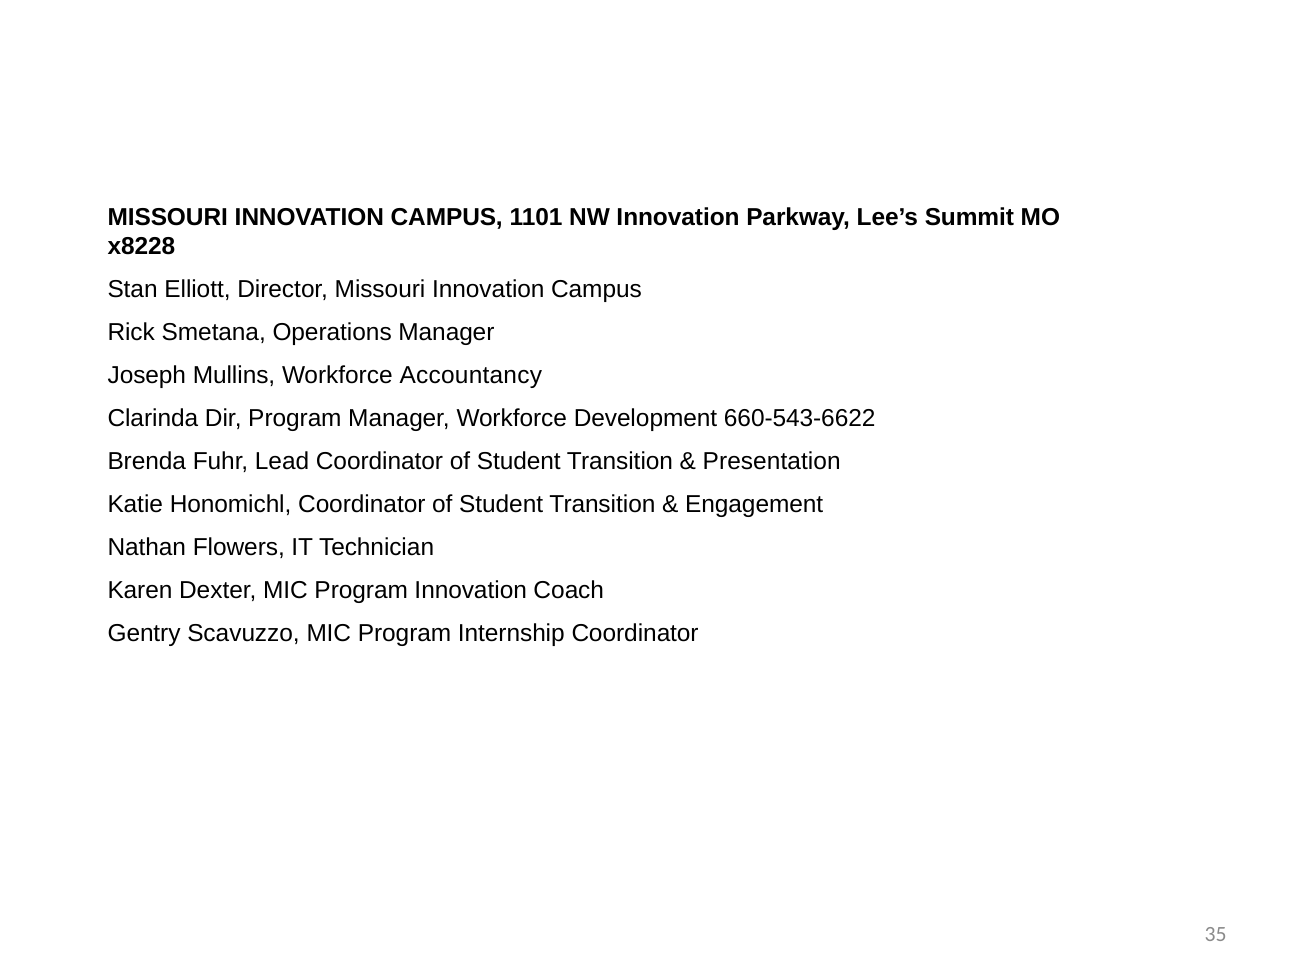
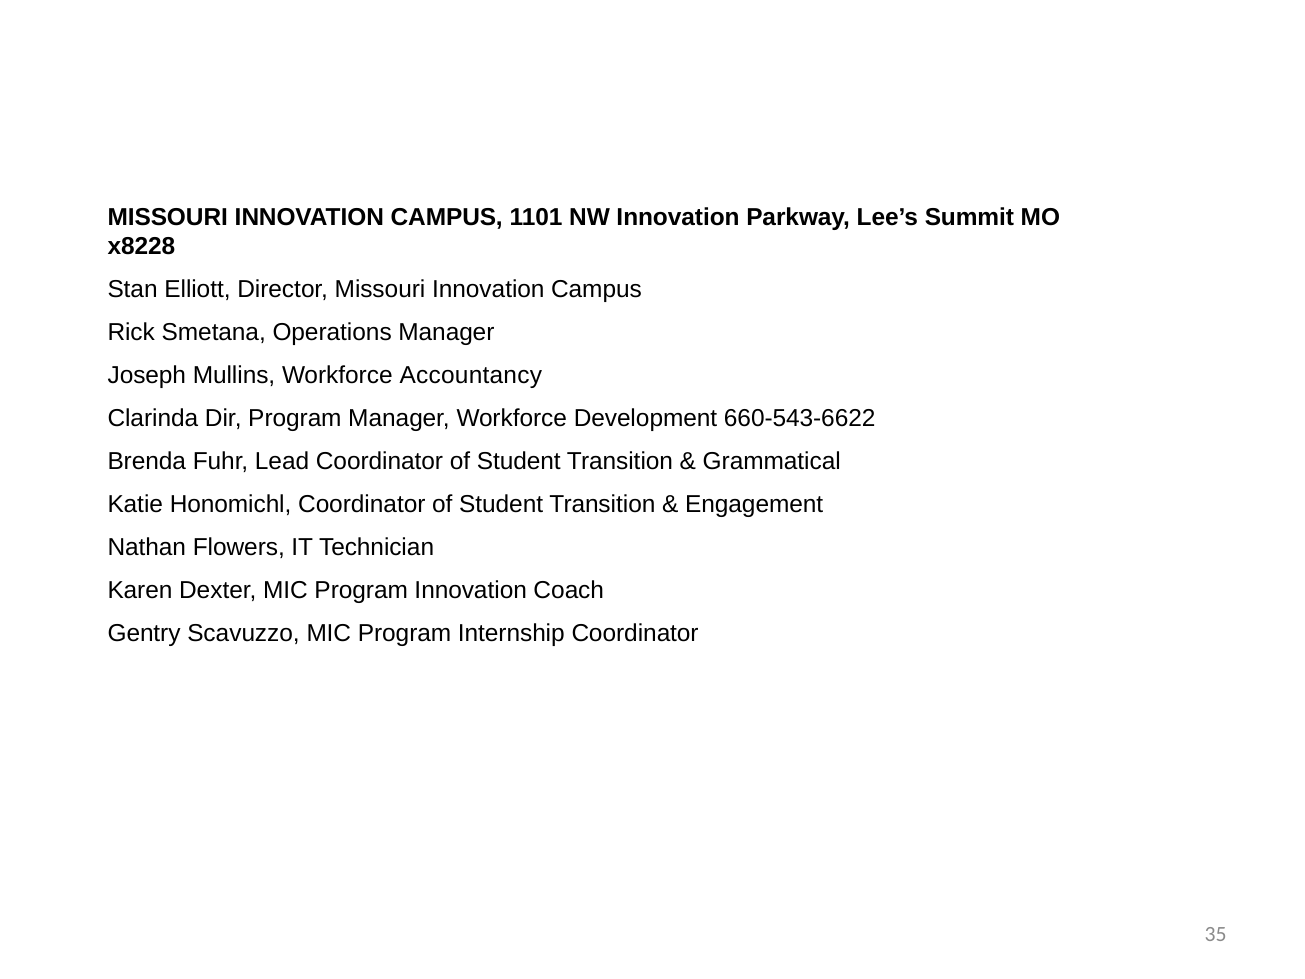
Presentation: Presentation -> Grammatical
